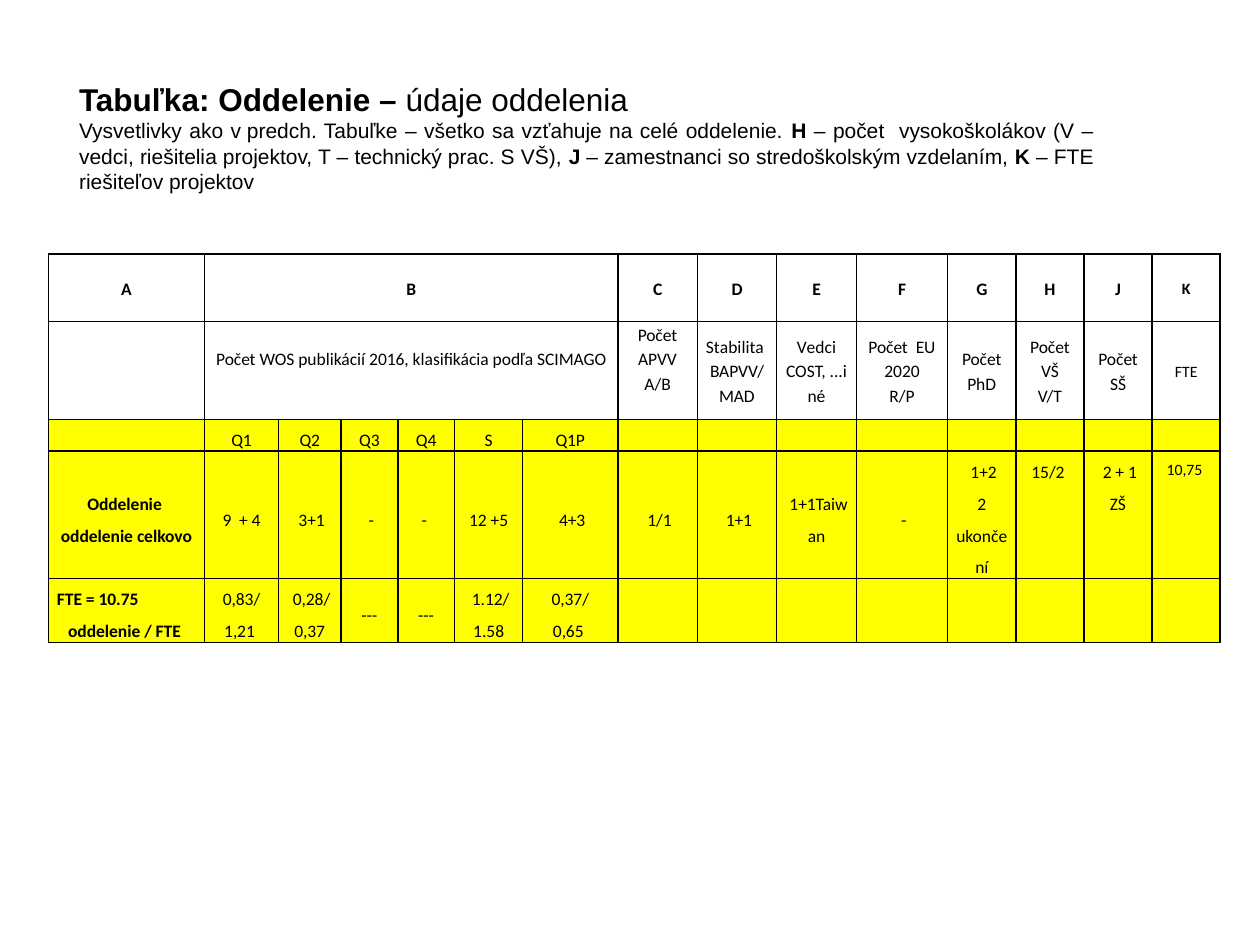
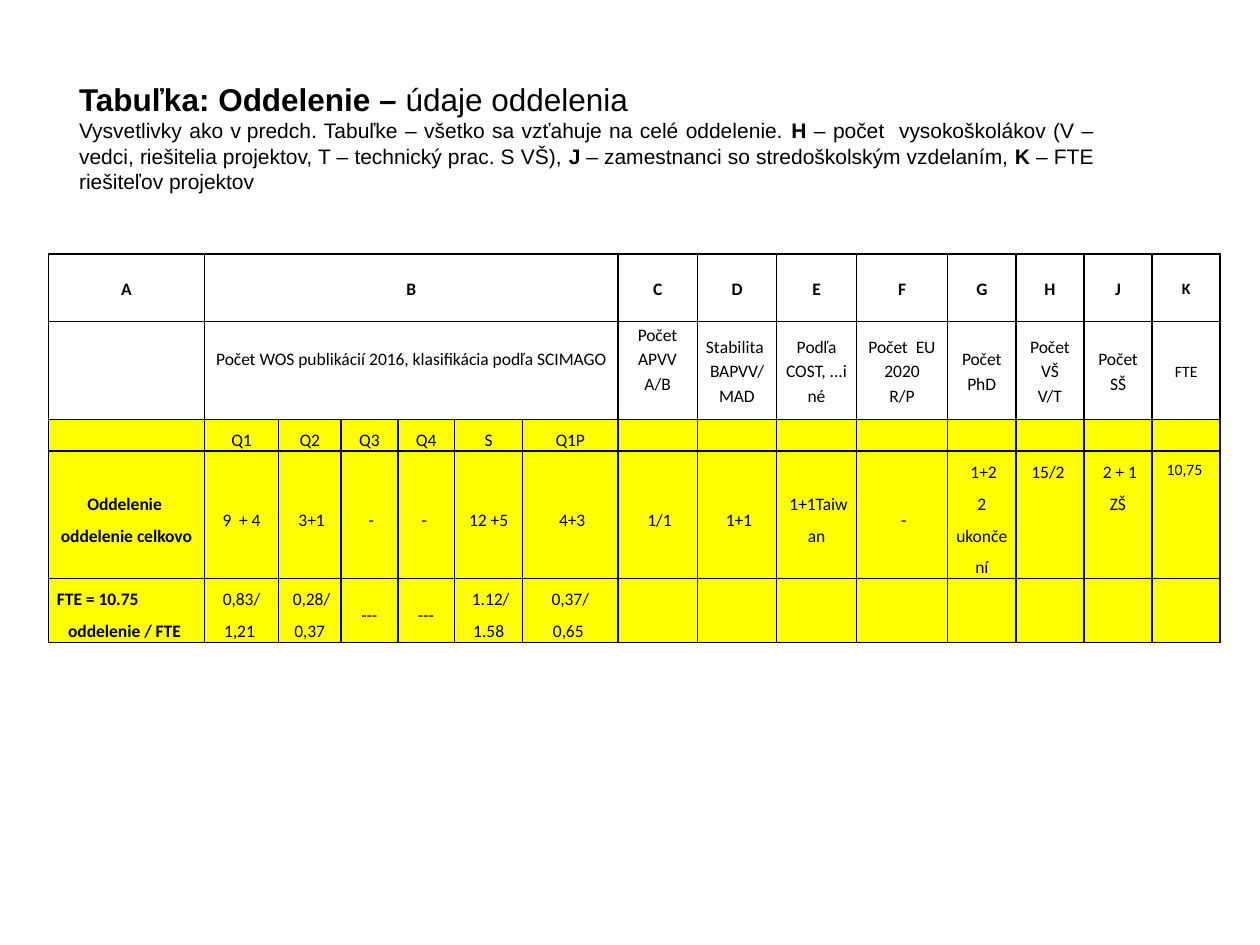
Vedci at (816, 348): Vedci -> Podľa
